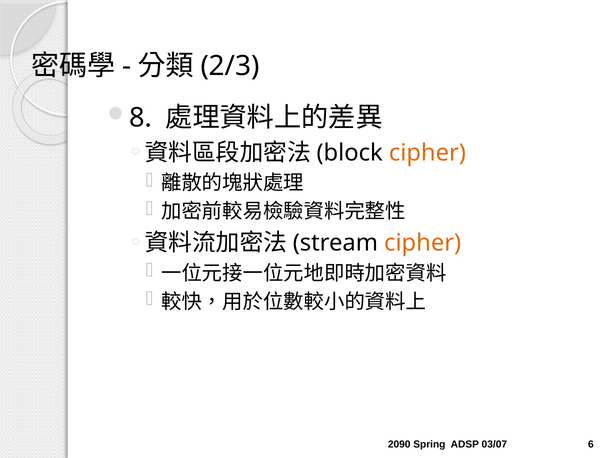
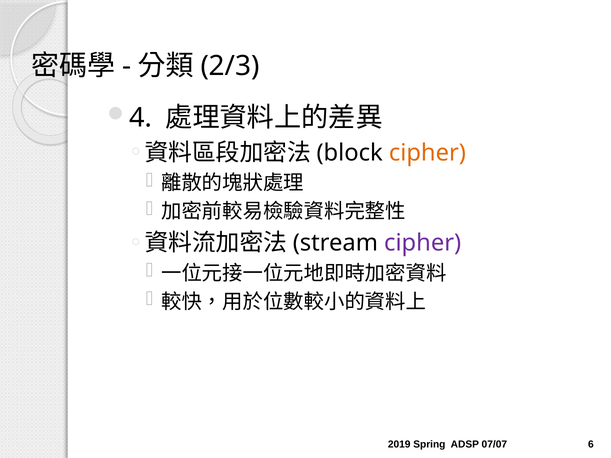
8: 8 -> 4
cipher at (423, 243) colour: orange -> purple
2090: 2090 -> 2019
03/07: 03/07 -> 07/07
